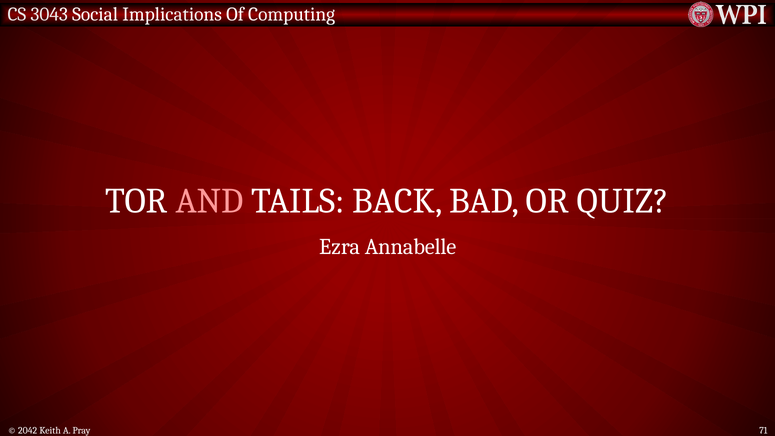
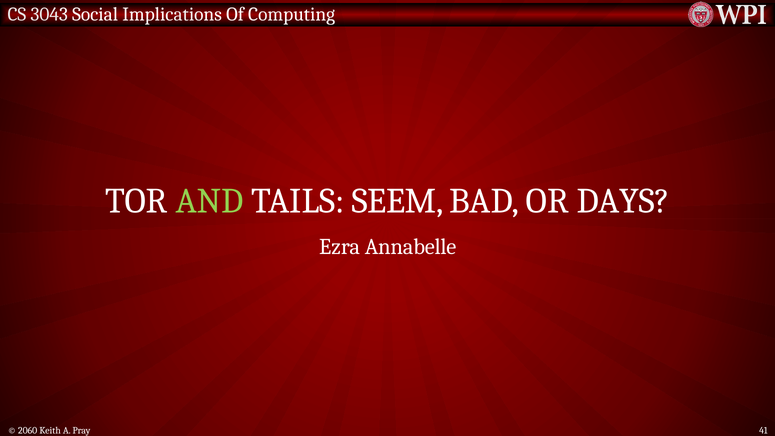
AND colour: pink -> light green
BACK: BACK -> SEEM
QUIZ: QUIZ -> DAYS
2042: 2042 -> 2060
71: 71 -> 41
